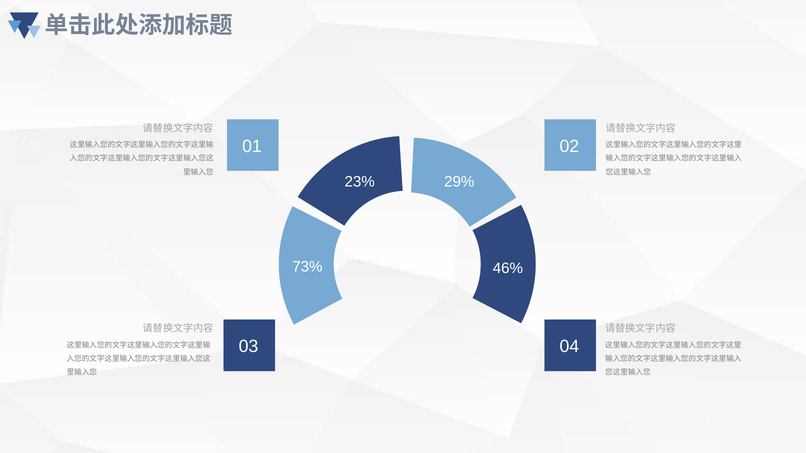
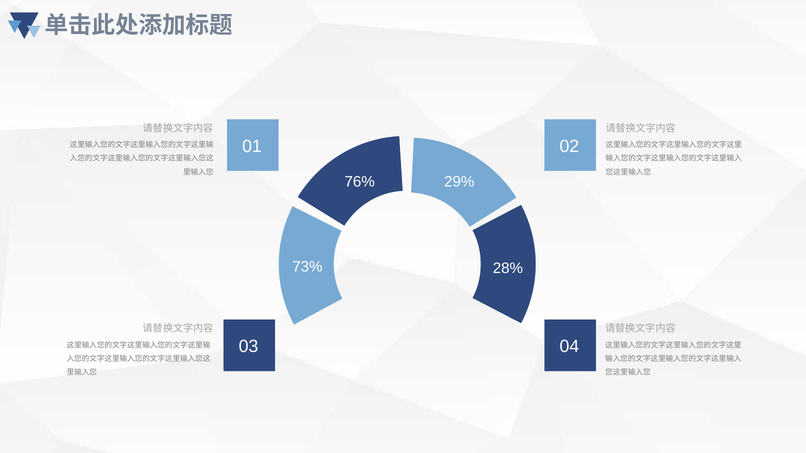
23%: 23% -> 76%
46%: 46% -> 28%
